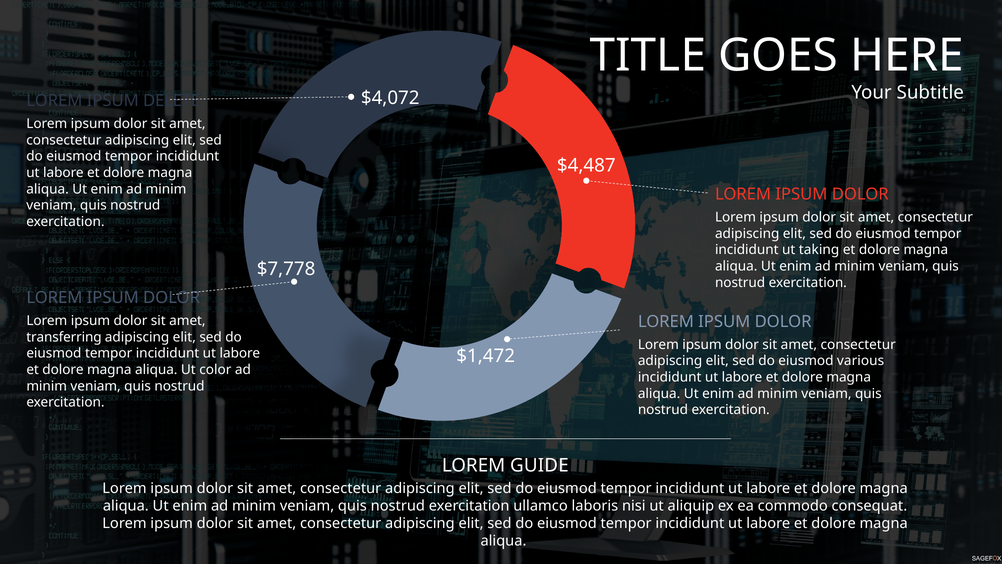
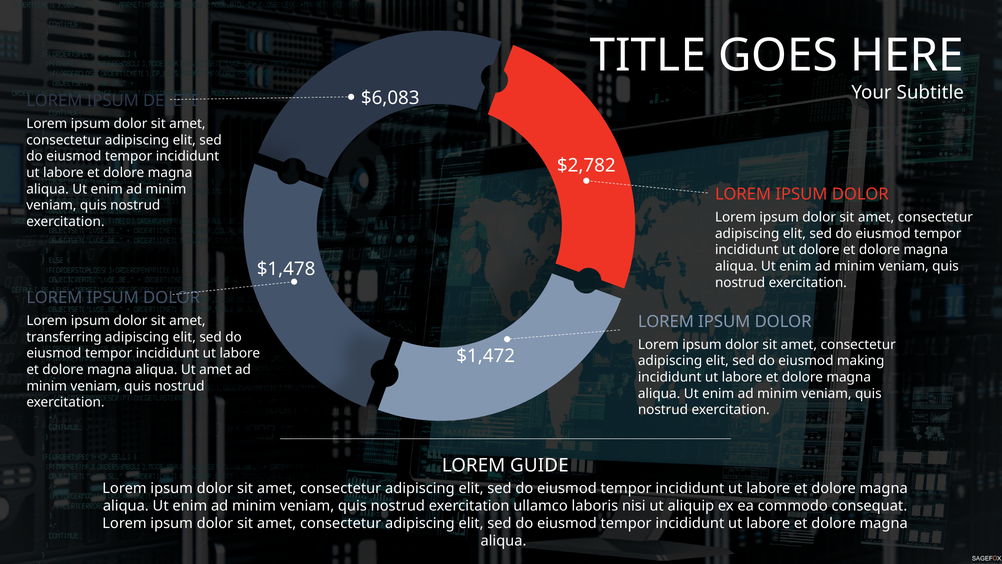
$4,072: $4,072 -> $6,083
$4,487: $4,487 -> $2,782
ut taking: taking -> dolore
$7,778: $7,778 -> $1,478
various: various -> making
Ut color: color -> amet
